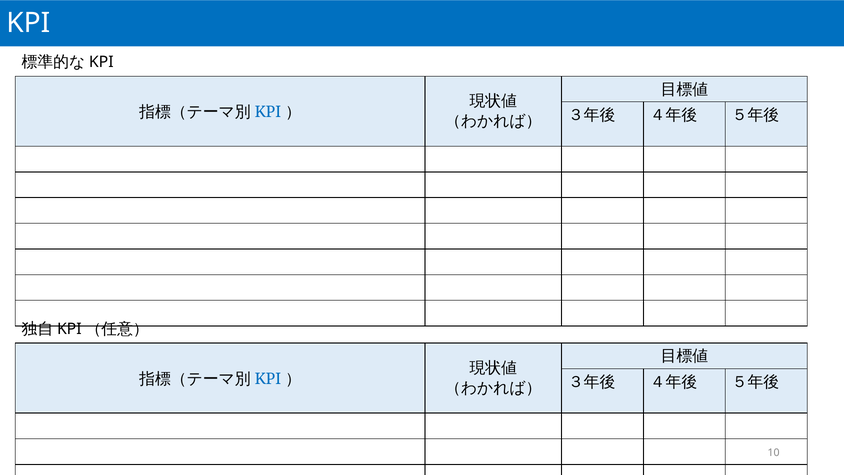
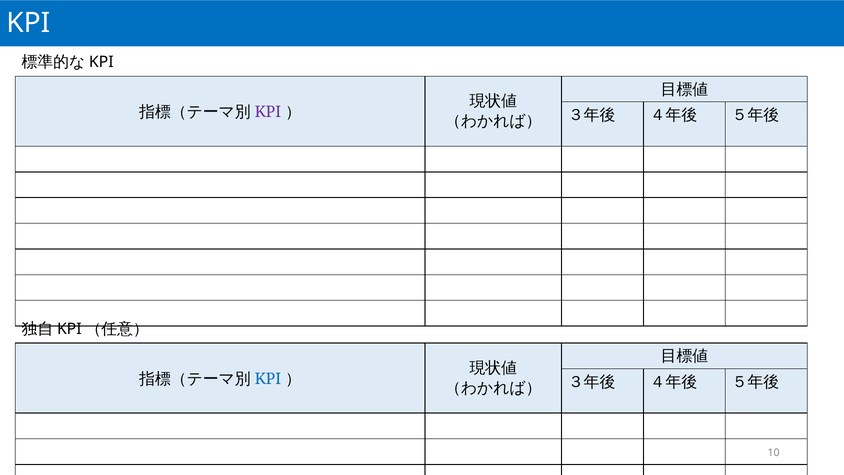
KPI at (268, 112) colour: blue -> purple
